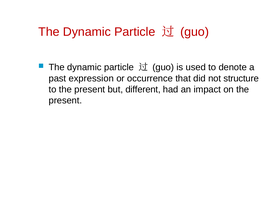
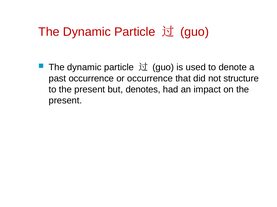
past expression: expression -> occurrence
different: different -> denotes
